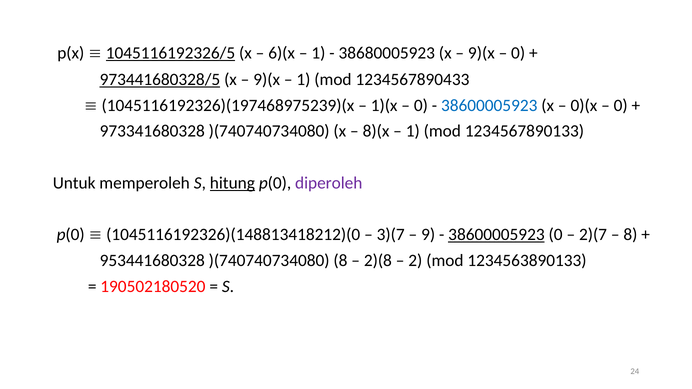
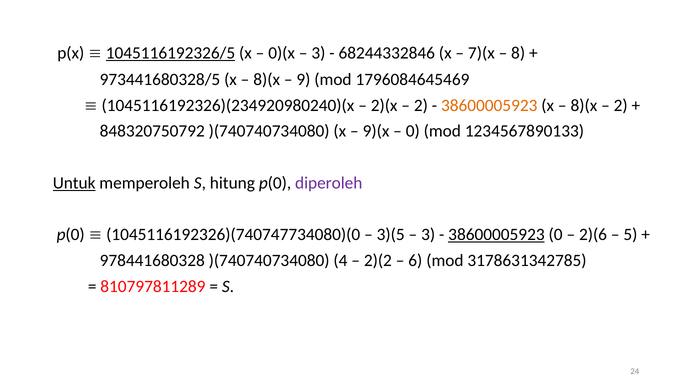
6)(x: 6)(x -> 0)(x
1 at (318, 53): 1 -> 3
38680005923: 38680005923 -> 68244332846
9)(x at (481, 53): 9)(x -> 7)(x
0 at (518, 53): 0 -> 8
973441680328/5 underline: present -> none
9)(x at (267, 79): 9)(x -> 8)(x
1 at (303, 79): 1 -> 9
1234567890433: 1234567890433 -> 1796084645469
1045116192326)(197468975239)(x: 1045116192326)(197468975239)(x -> 1045116192326)(234920980240)(x
1)(x: 1)(x -> 2)(x
0 at (421, 105): 0 -> 2
38600005923 at (489, 105) colour: blue -> orange
0)(x at (584, 105): 0)(x -> 8)(x
0 at (621, 105): 0 -> 2
973341680328: 973341680328 -> 848320750792
8)(x: 8)(x -> 9)(x
1 at (413, 131): 1 -> 0
Untuk underline: none -> present
hitung underline: present -> none
1045116192326)(148813418212)(0: 1045116192326)(148813418212)(0 -> 1045116192326)(740747734080)(0
3)(7: 3)(7 -> 3)(5
9 at (428, 235): 9 -> 3
2)(7: 2)(7 -> 2)(6
8 at (630, 235): 8 -> 5
953441680328: 953441680328 -> 978441680328
)(740740734080 8: 8 -> 4
2)(8: 2)(8 -> 2)(2
2: 2 -> 6
1234563890133: 1234563890133 -> 3178631342785
190502180520: 190502180520 -> 810797811289
